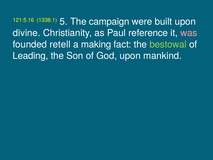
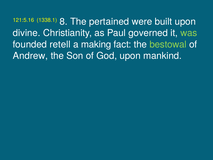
5: 5 -> 8
campaign: campaign -> pertained
reference: reference -> governed
was colour: pink -> light green
Leading: Leading -> Andrew
